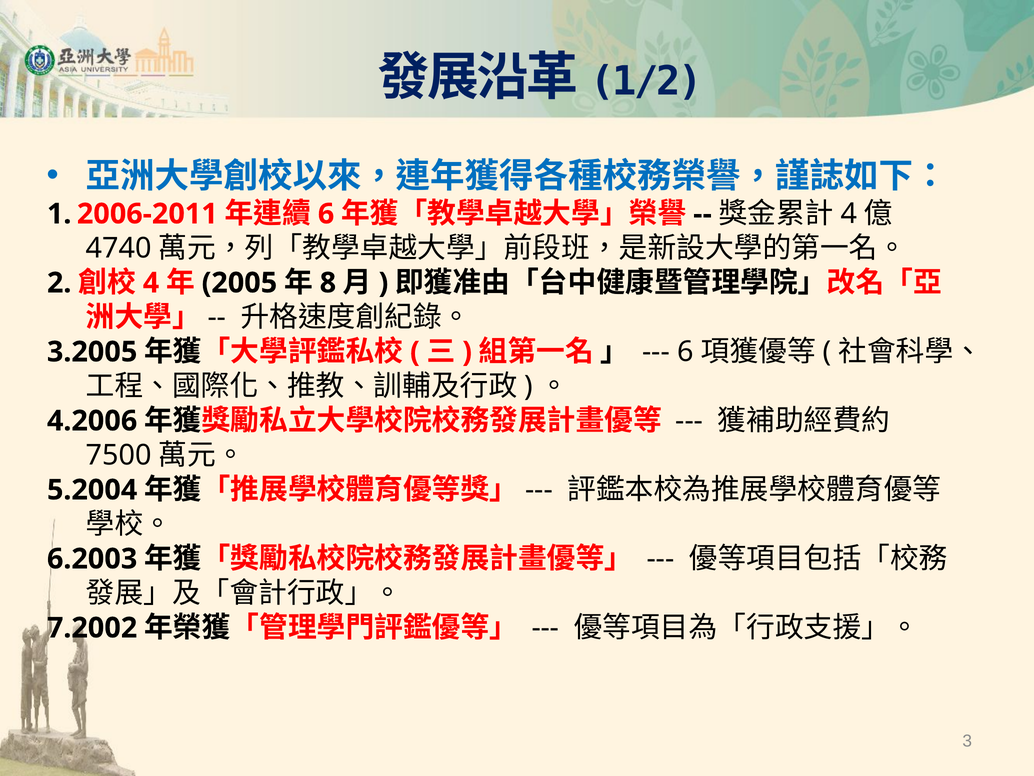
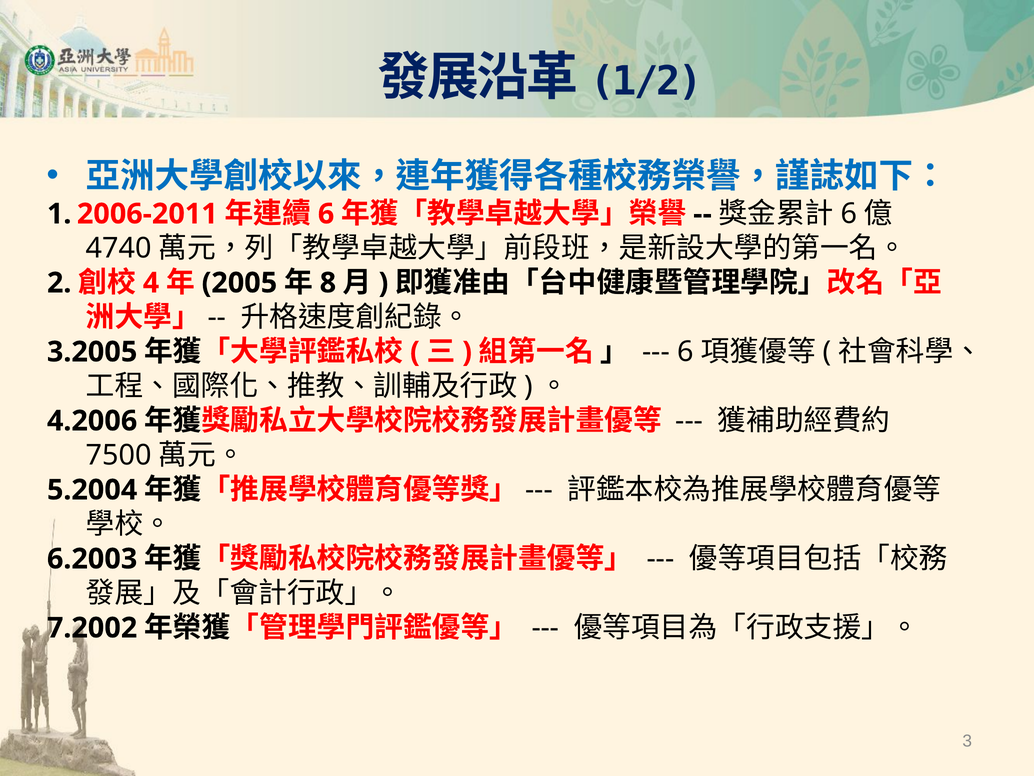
4 at (849, 214): 4 -> 6
